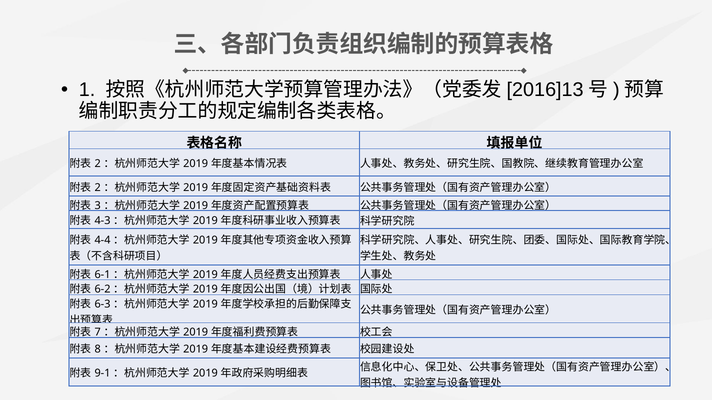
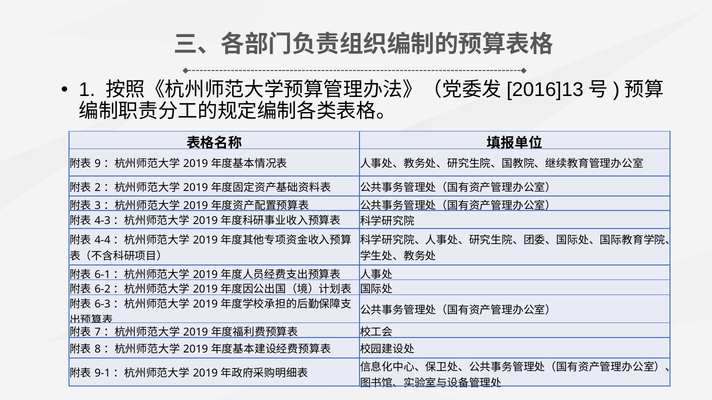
2 at (98, 164): 2 -> 9
